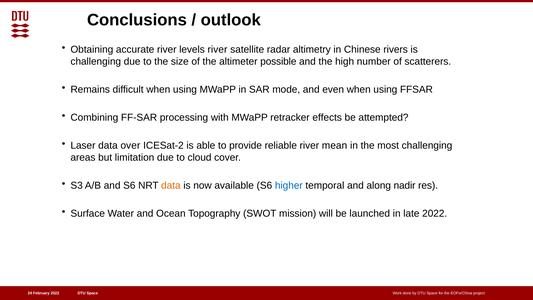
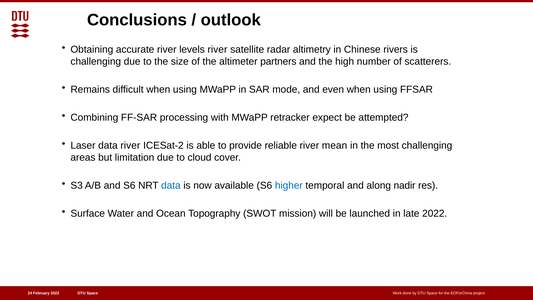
possible: possible -> partners
effects: effects -> expect
data over: over -> river
data at (171, 186) colour: orange -> blue
